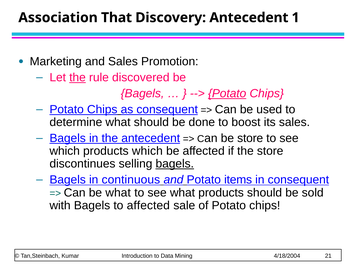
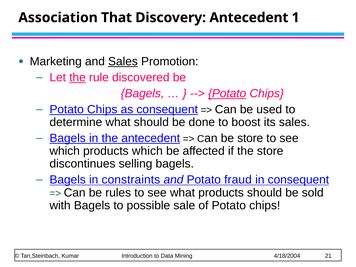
Sales at (123, 61) underline: none -> present
bagels at (175, 164) underline: present -> none
continuous: continuous -> constraints
items: items -> fraud
be what: what -> rules
to affected: affected -> possible
